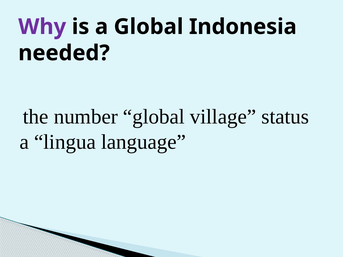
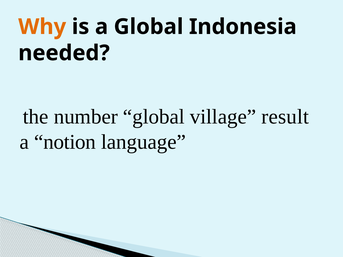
Why colour: purple -> orange
status: status -> result
lingua: lingua -> notion
